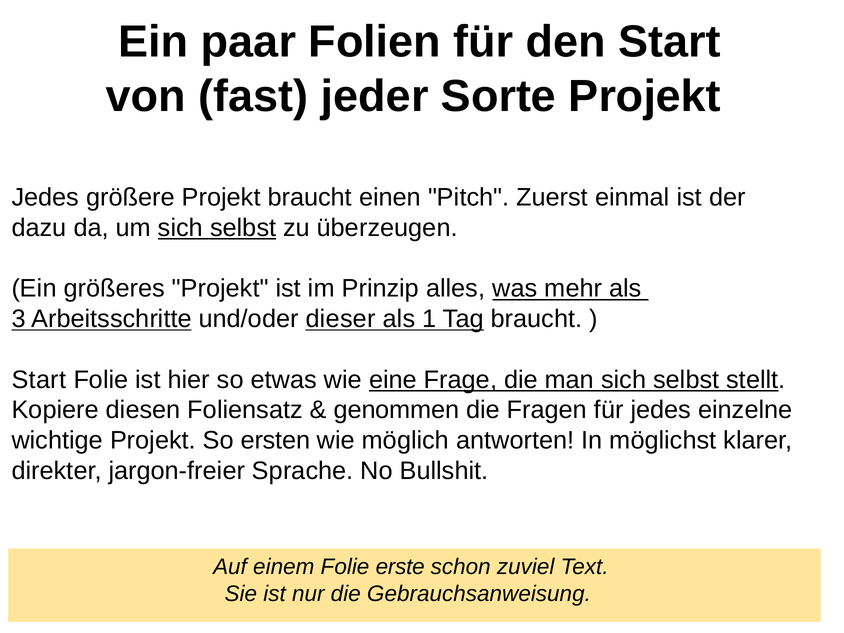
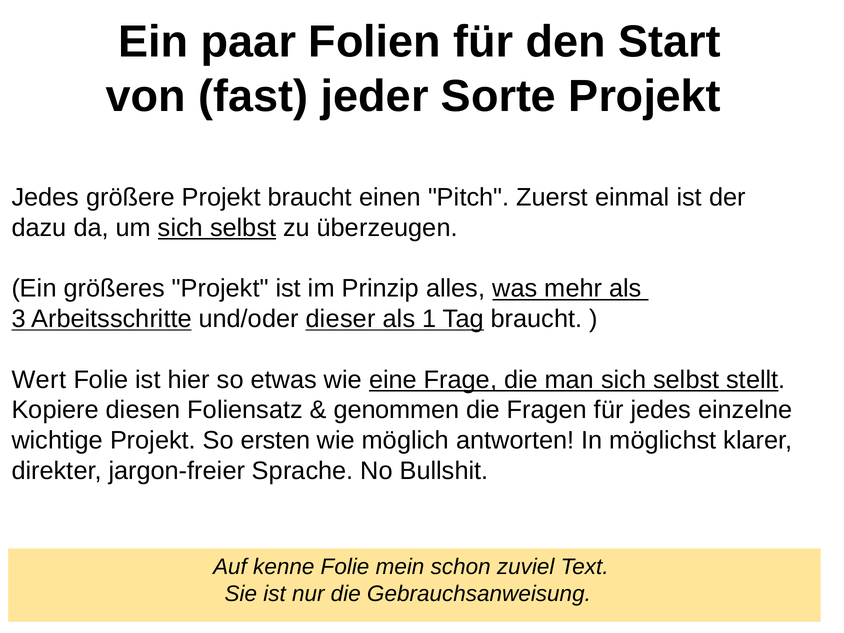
Start at (39, 380): Start -> Wert
einem: einem -> kenne
erste: erste -> mein
